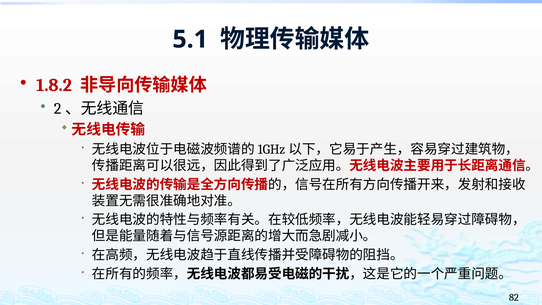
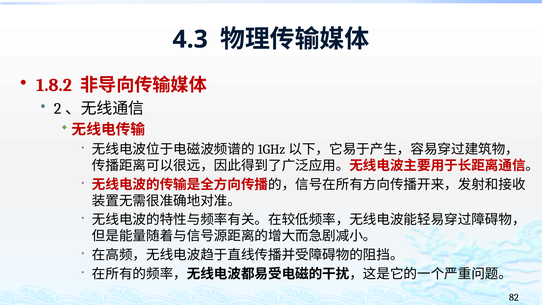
5.1: 5.1 -> 4.3
